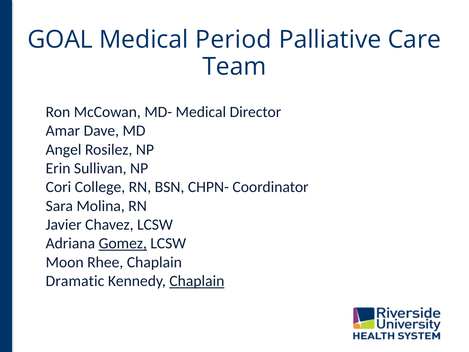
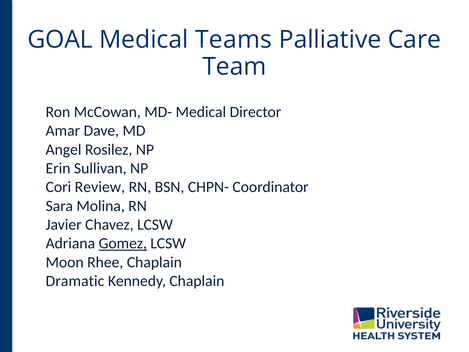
Period: Period -> Teams
College: College -> Review
Chaplain at (197, 281) underline: present -> none
